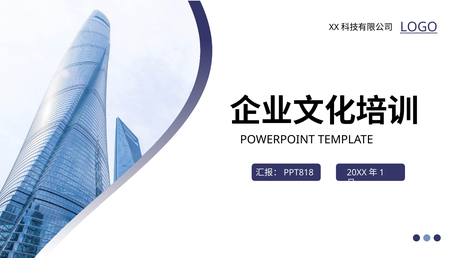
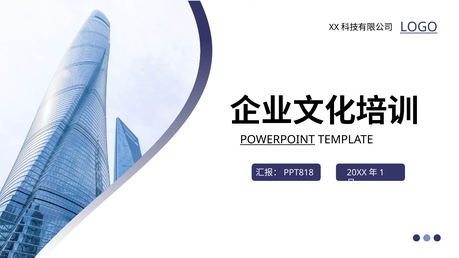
POWERPOINT underline: none -> present
